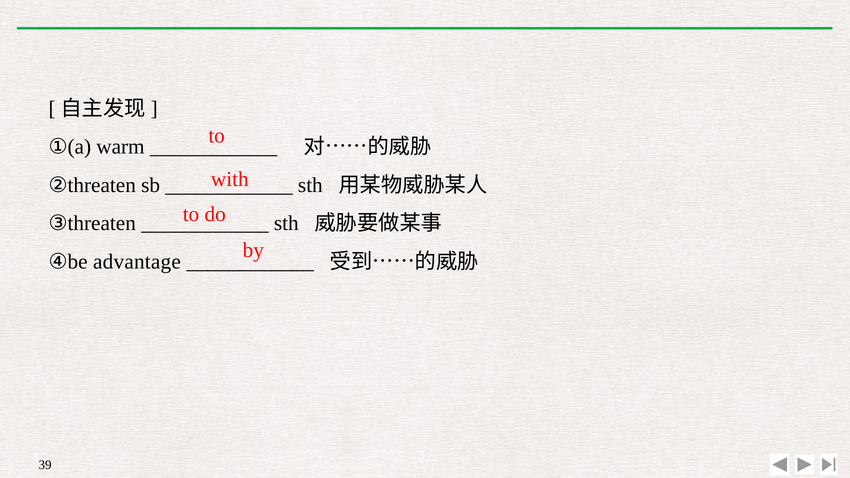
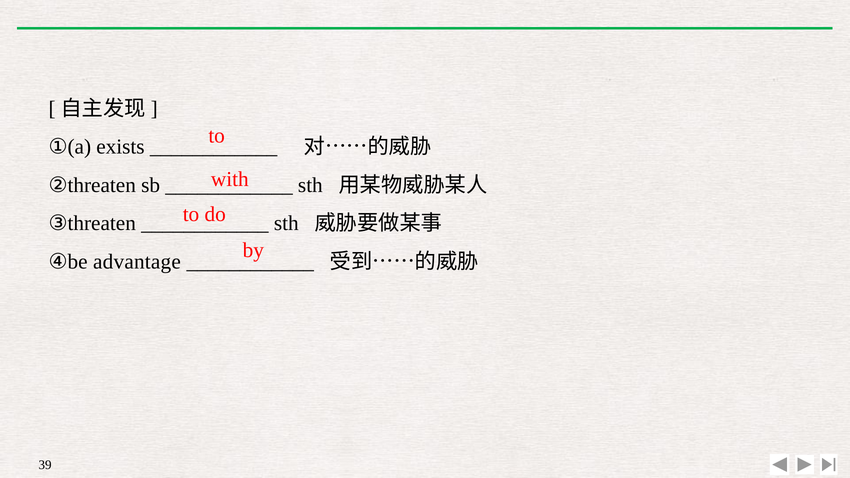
warm: warm -> exists
